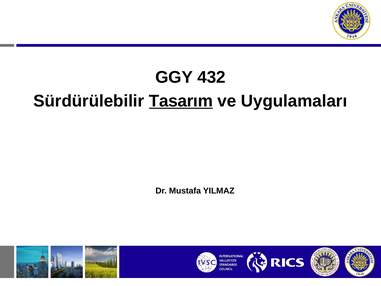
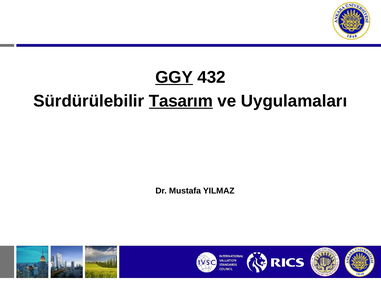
GGY underline: none -> present
